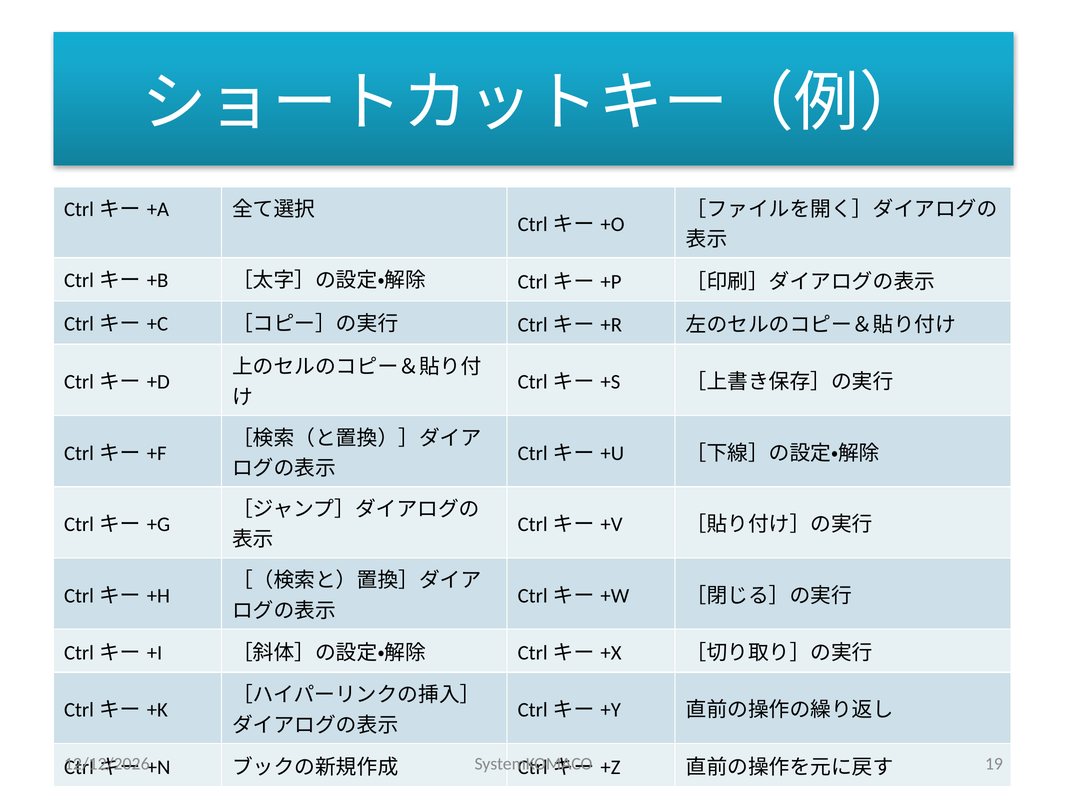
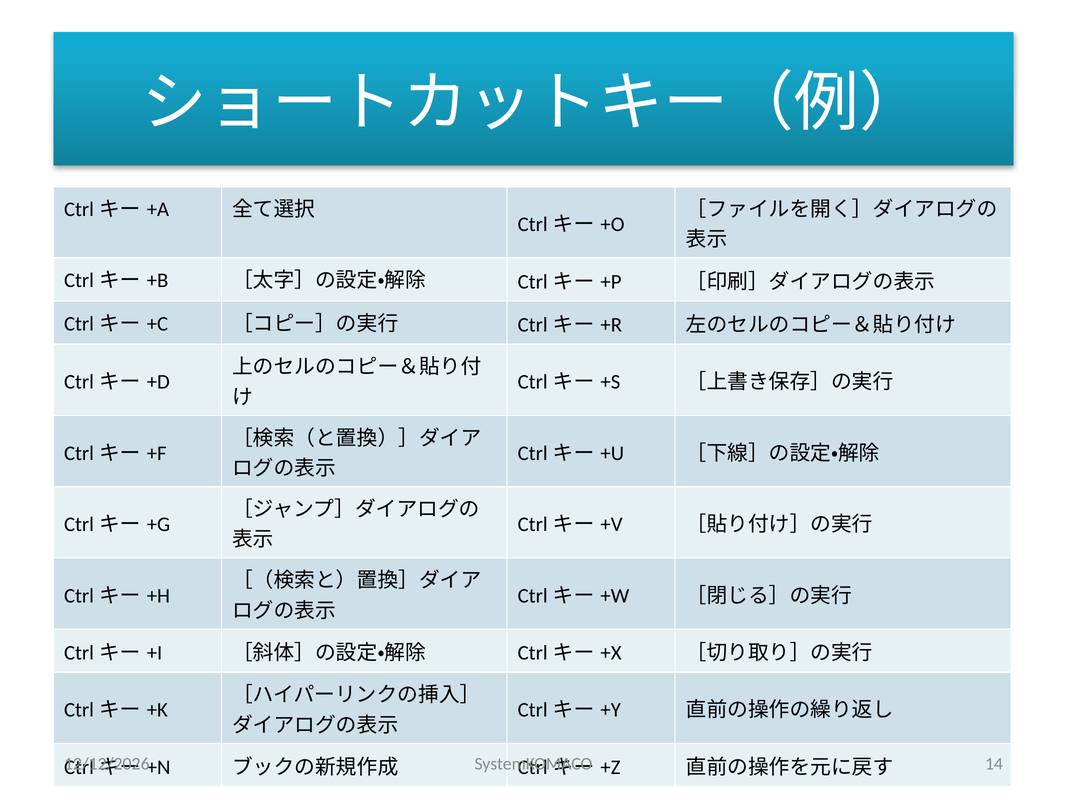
19: 19 -> 14
